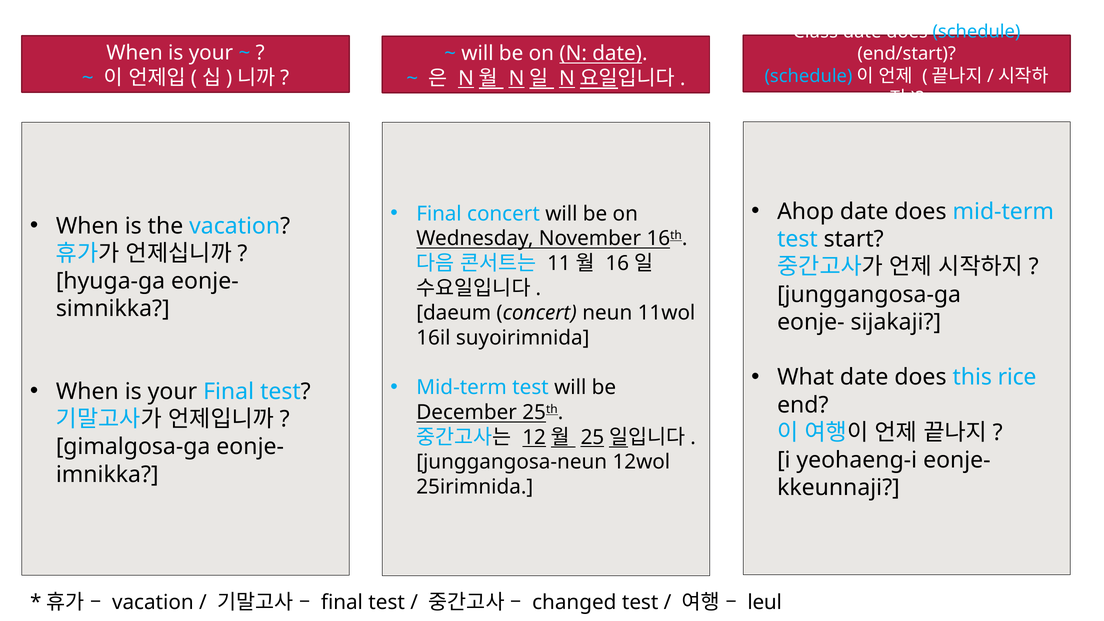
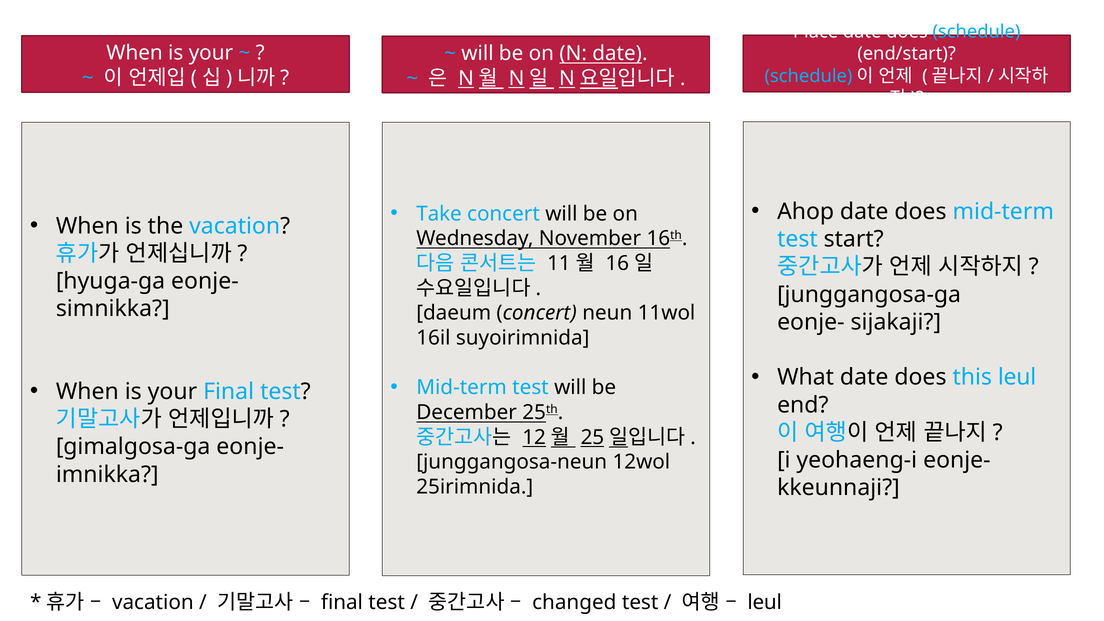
Class: Class -> Place
Final at (439, 214): Final -> Take
this rice: rice -> leul
